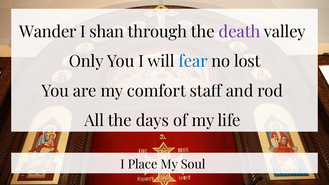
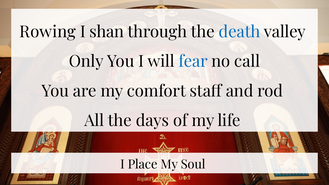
Wander: Wander -> Rowing
death colour: purple -> blue
lost: lost -> call
